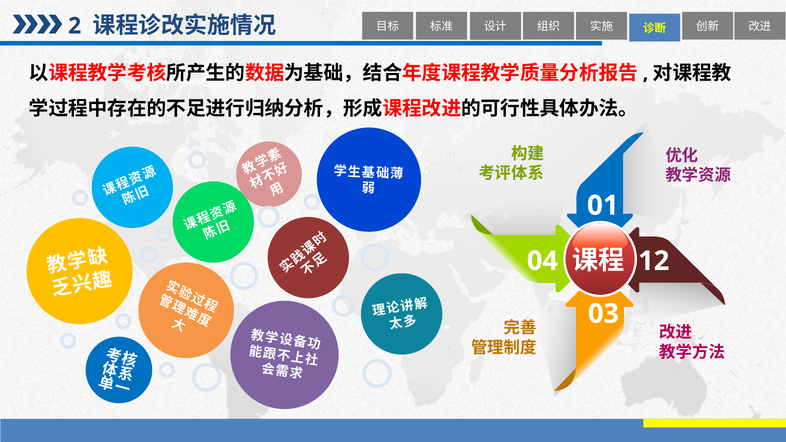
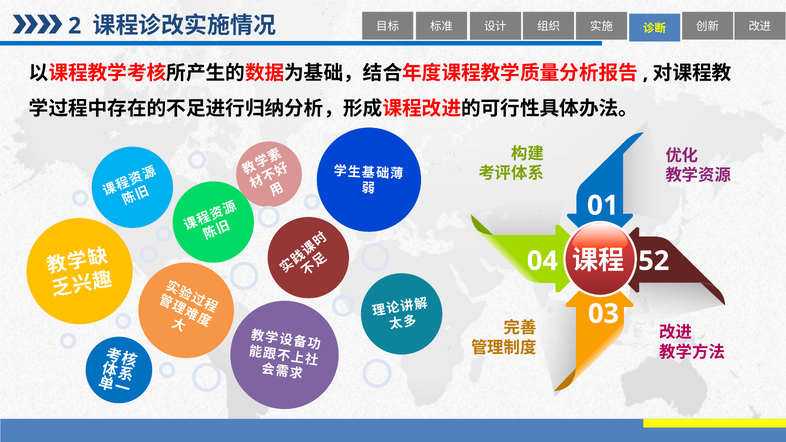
12: 12 -> 52
